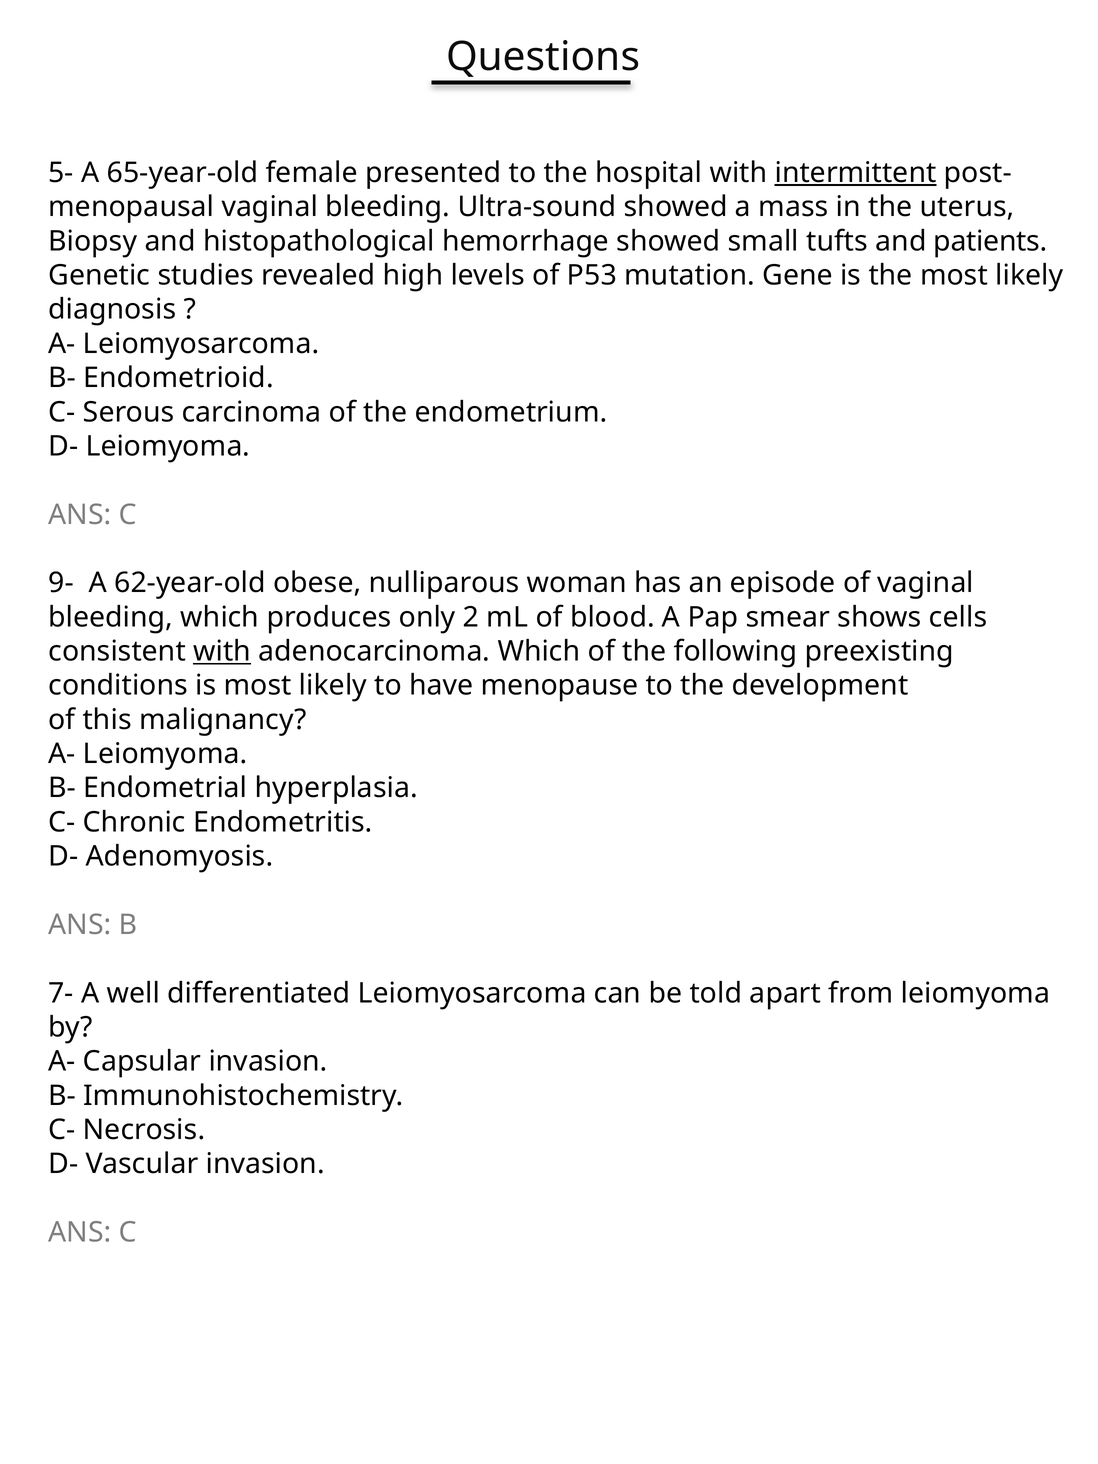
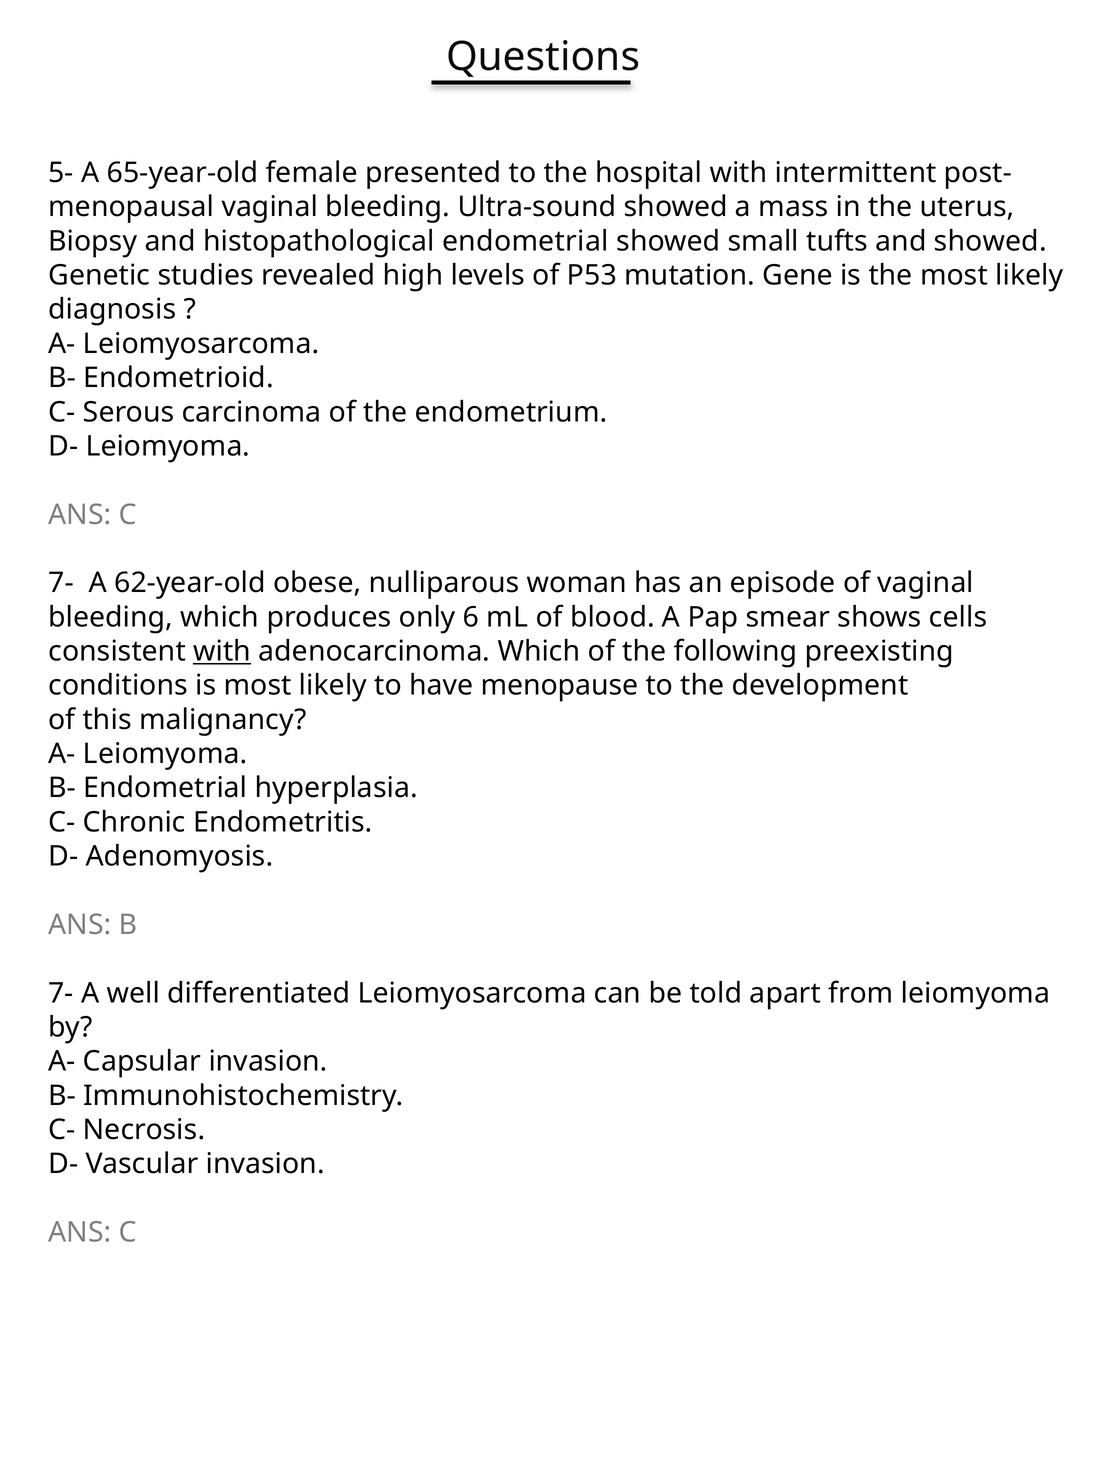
intermittent underline: present -> none
histopathological hemorrhage: hemorrhage -> endometrial
and patients: patients -> showed
9- at (61, 583): 9- -> 7-
2: 2 -> 6
